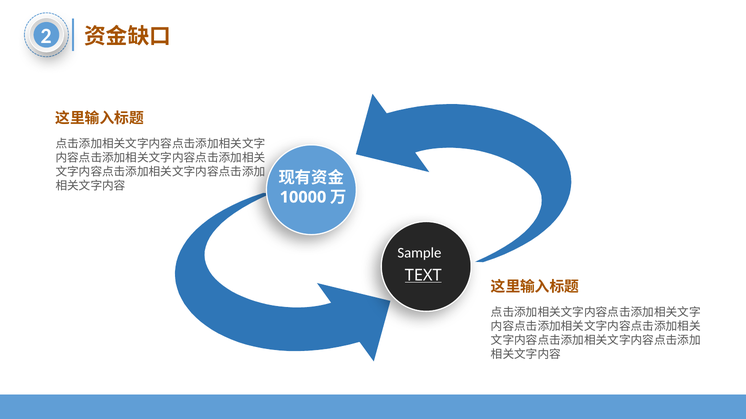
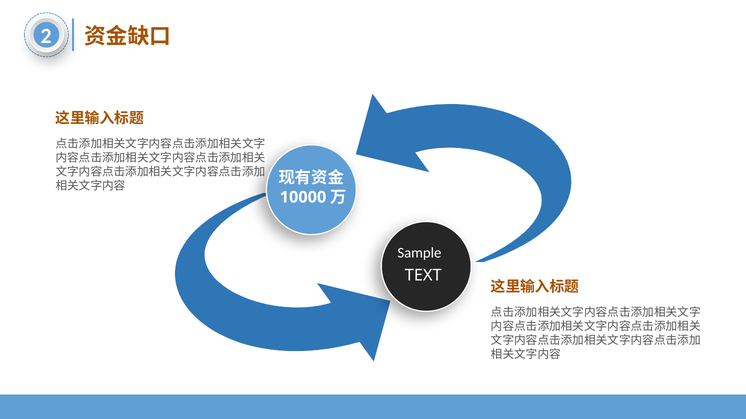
TEXT underline: present -> none
